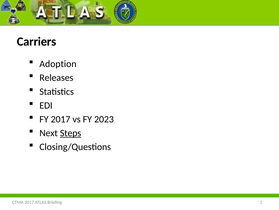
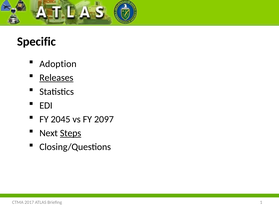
Carriers: Carriers -> Specific
Releases underline: none -> present
FY 2017: 2017 -> 2045
2023: 2023 -> 2097
